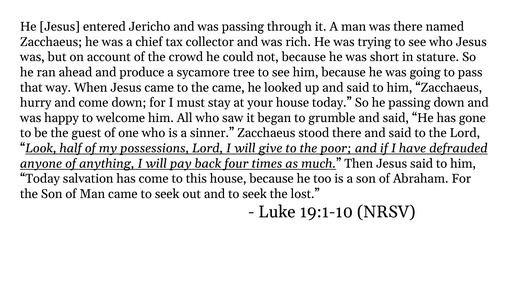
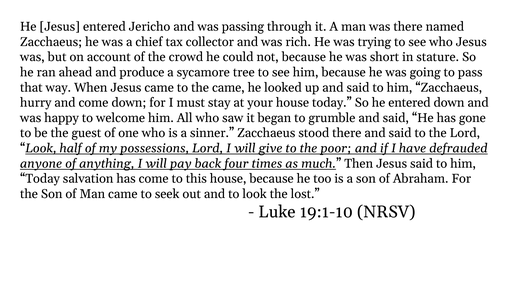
he passing: passing -> entered
and to seek: seek -> look
